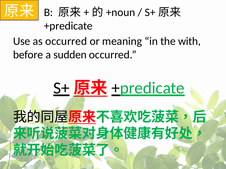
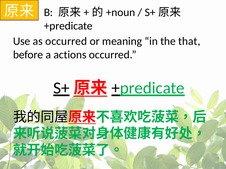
with: with -> that
sudden: sudden -> actions
